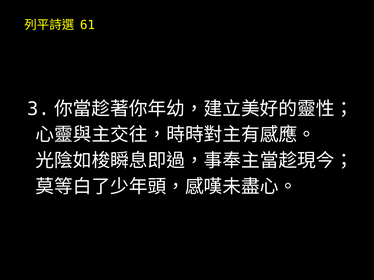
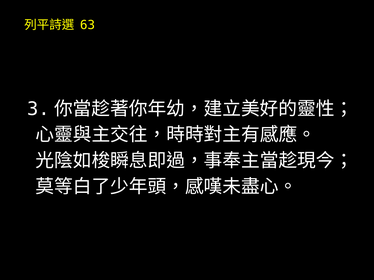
61: 61 -> 63
